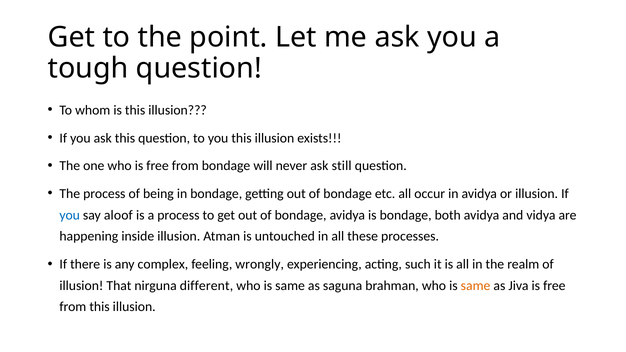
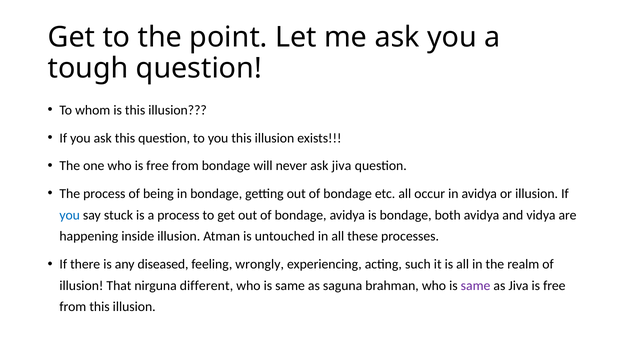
ask still: still -> jiva
aloof: aloof -> stuck
complex: complex -> diseased
same at (476, 286) colour: orange -> purple
